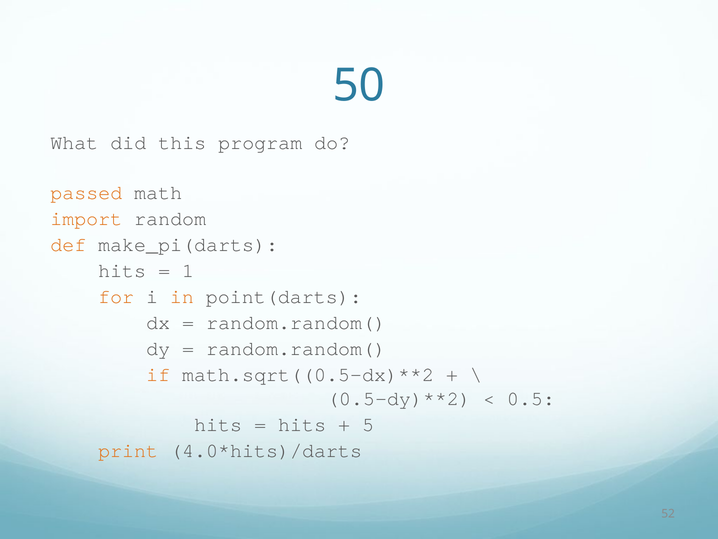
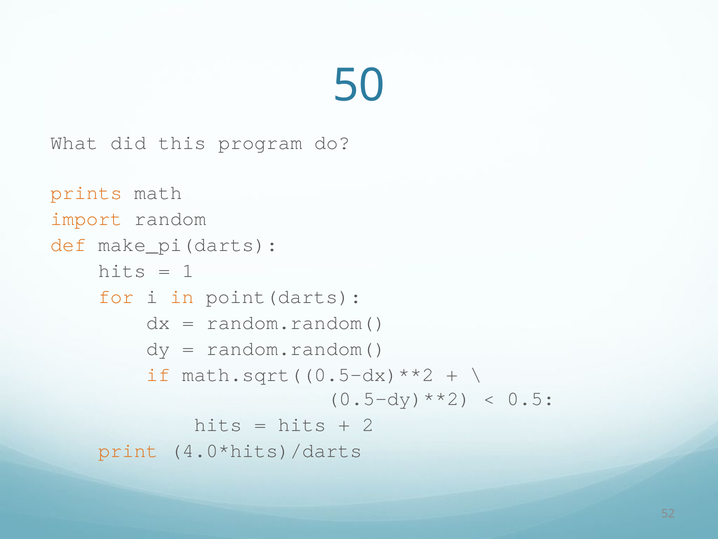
passed: passed -> prints
5: 5 -> 2
